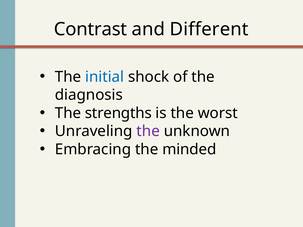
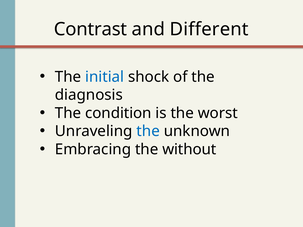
strengths: strengths -> condition
the at (148, 131) colour: purple -> blue
minded: minded -> without
